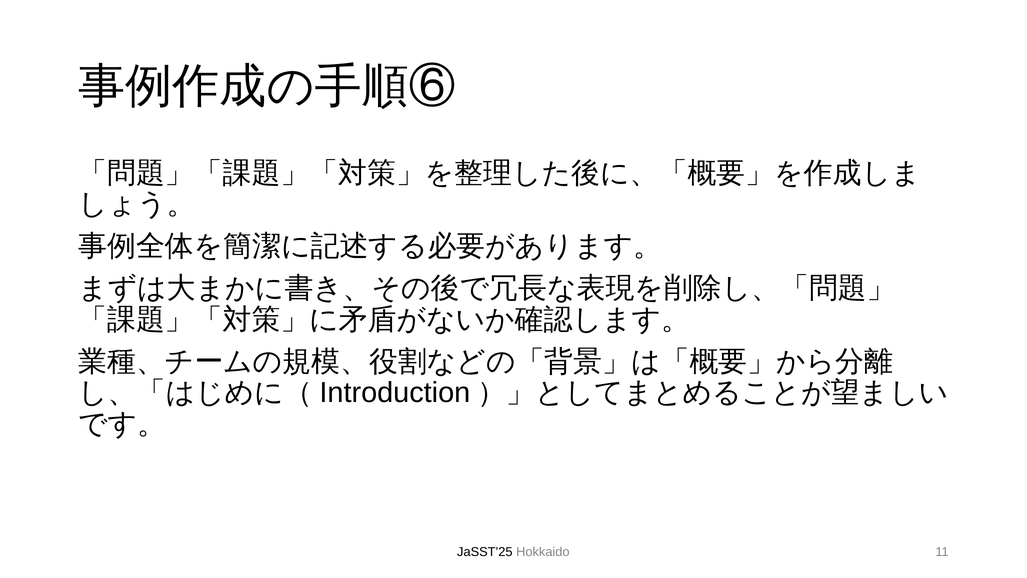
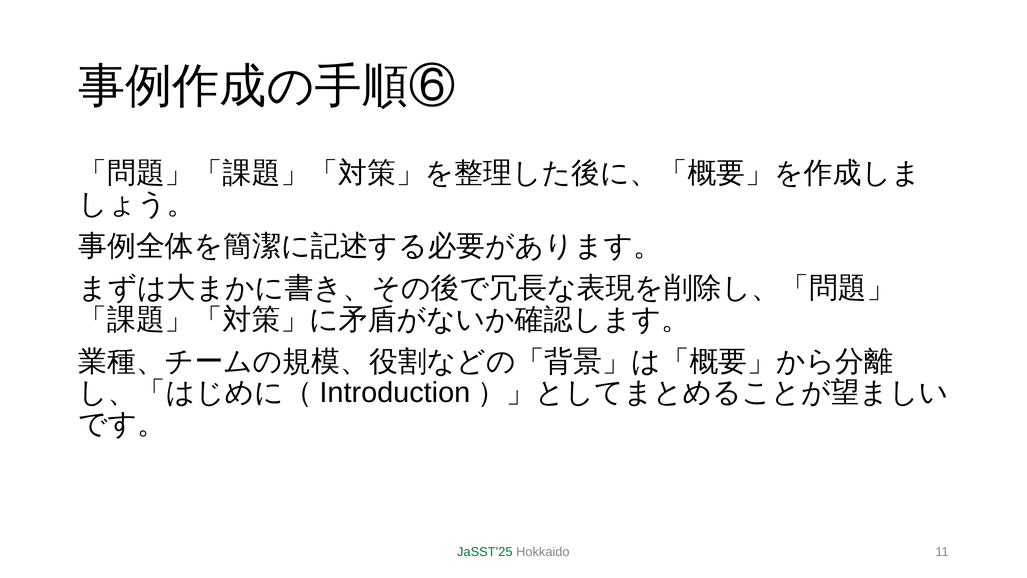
JaSST’25 colour: black -> green
